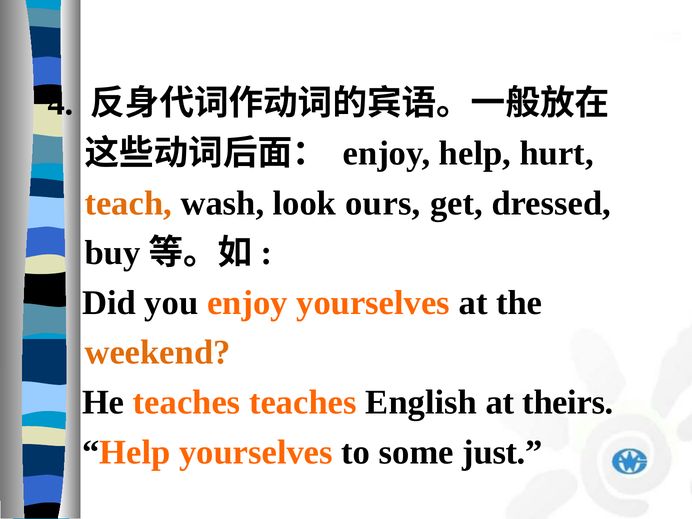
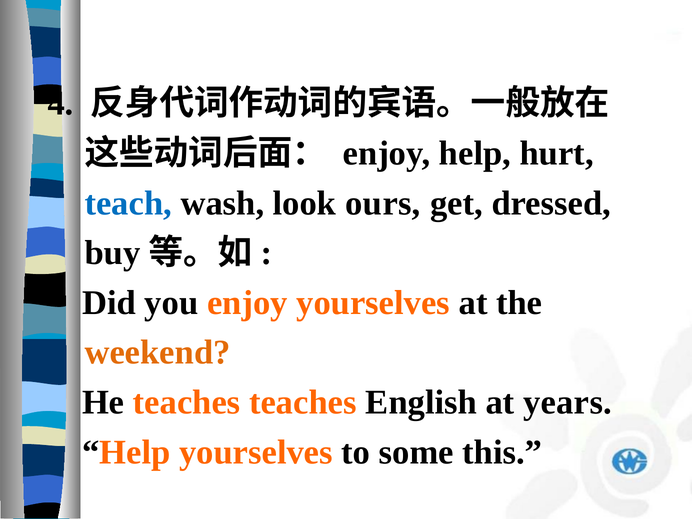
teach colour: orange -> blue
theirs: theirs -> years
just: just -> this
